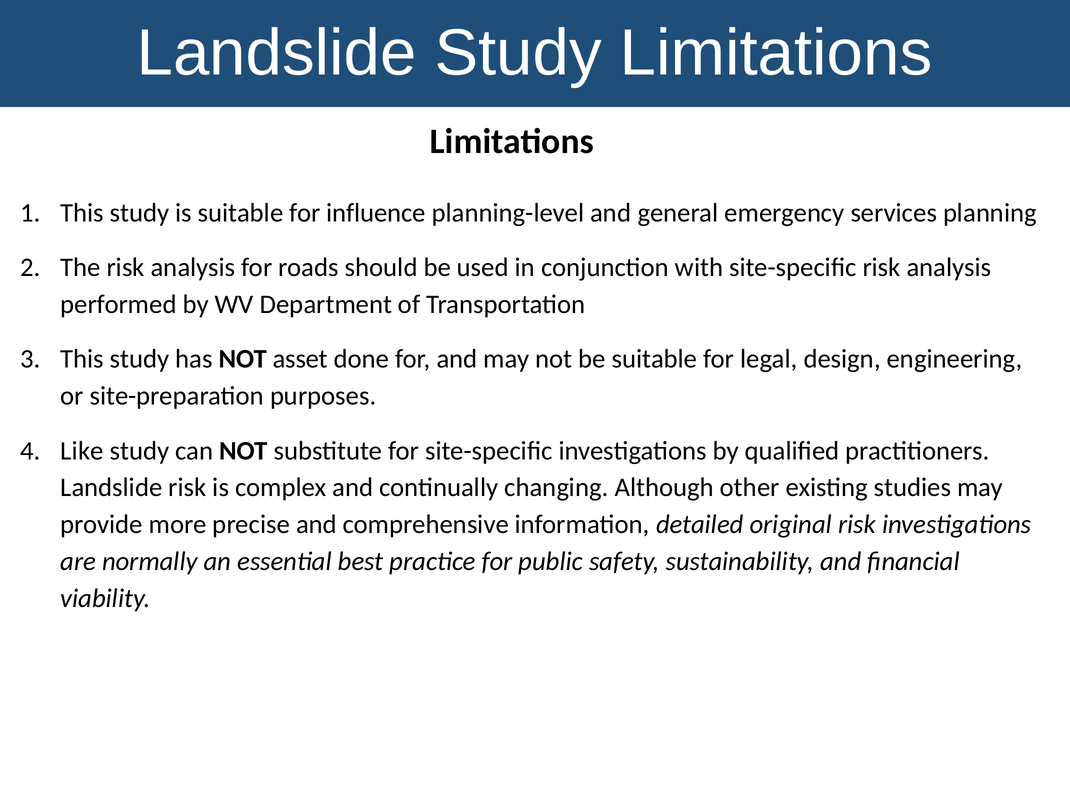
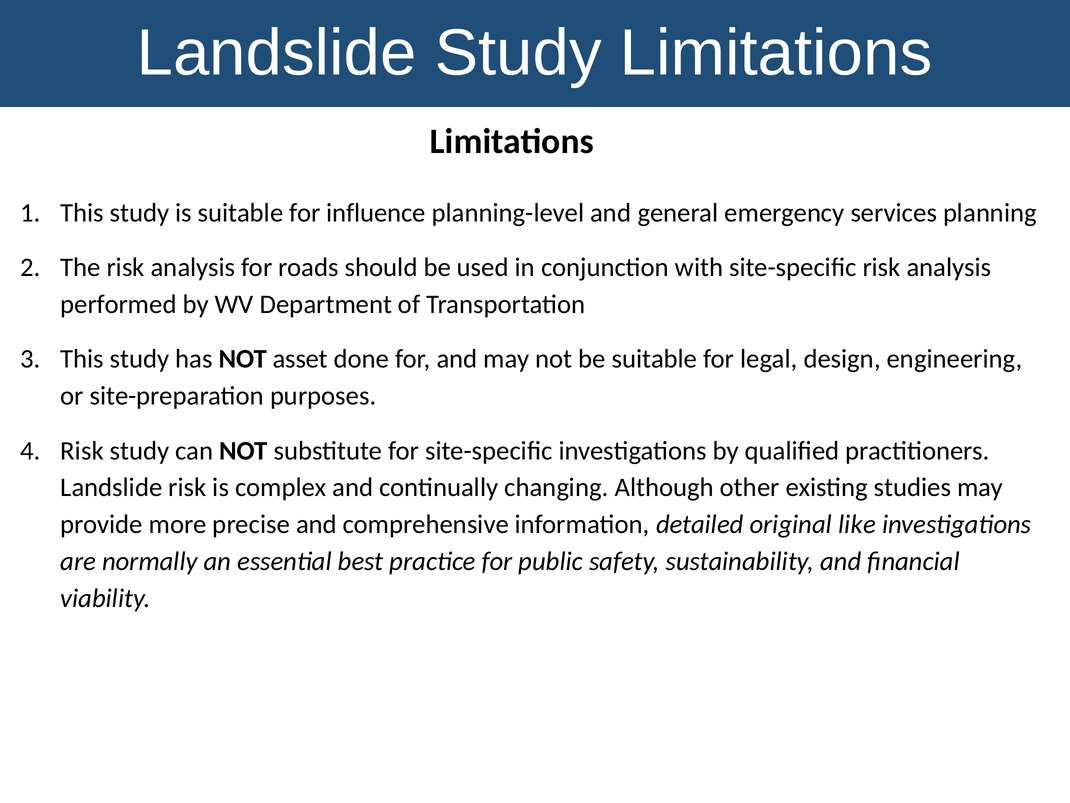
Like at (82, 450): Like -> Risk
original risk: risk -> like
